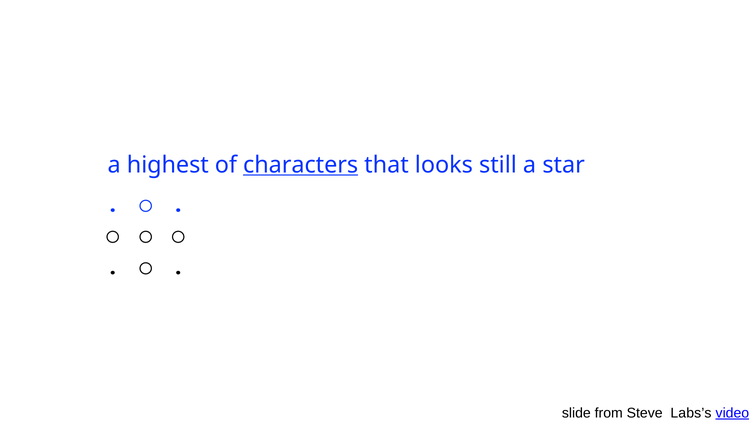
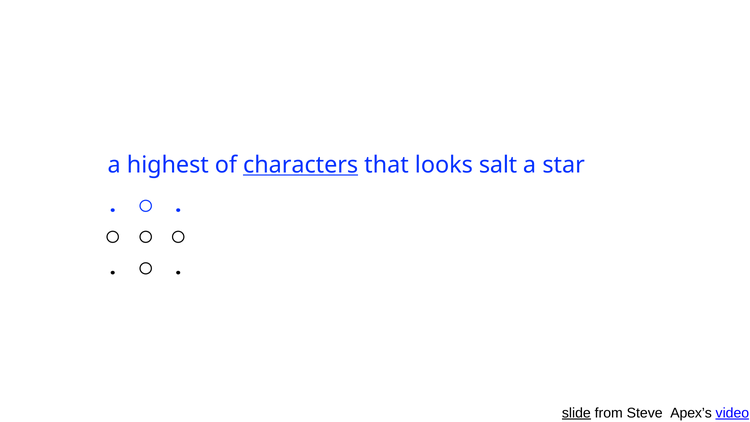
still: still -> salt
slide underline: none -> present
Labs’s: Labs’s -> Apex’s
